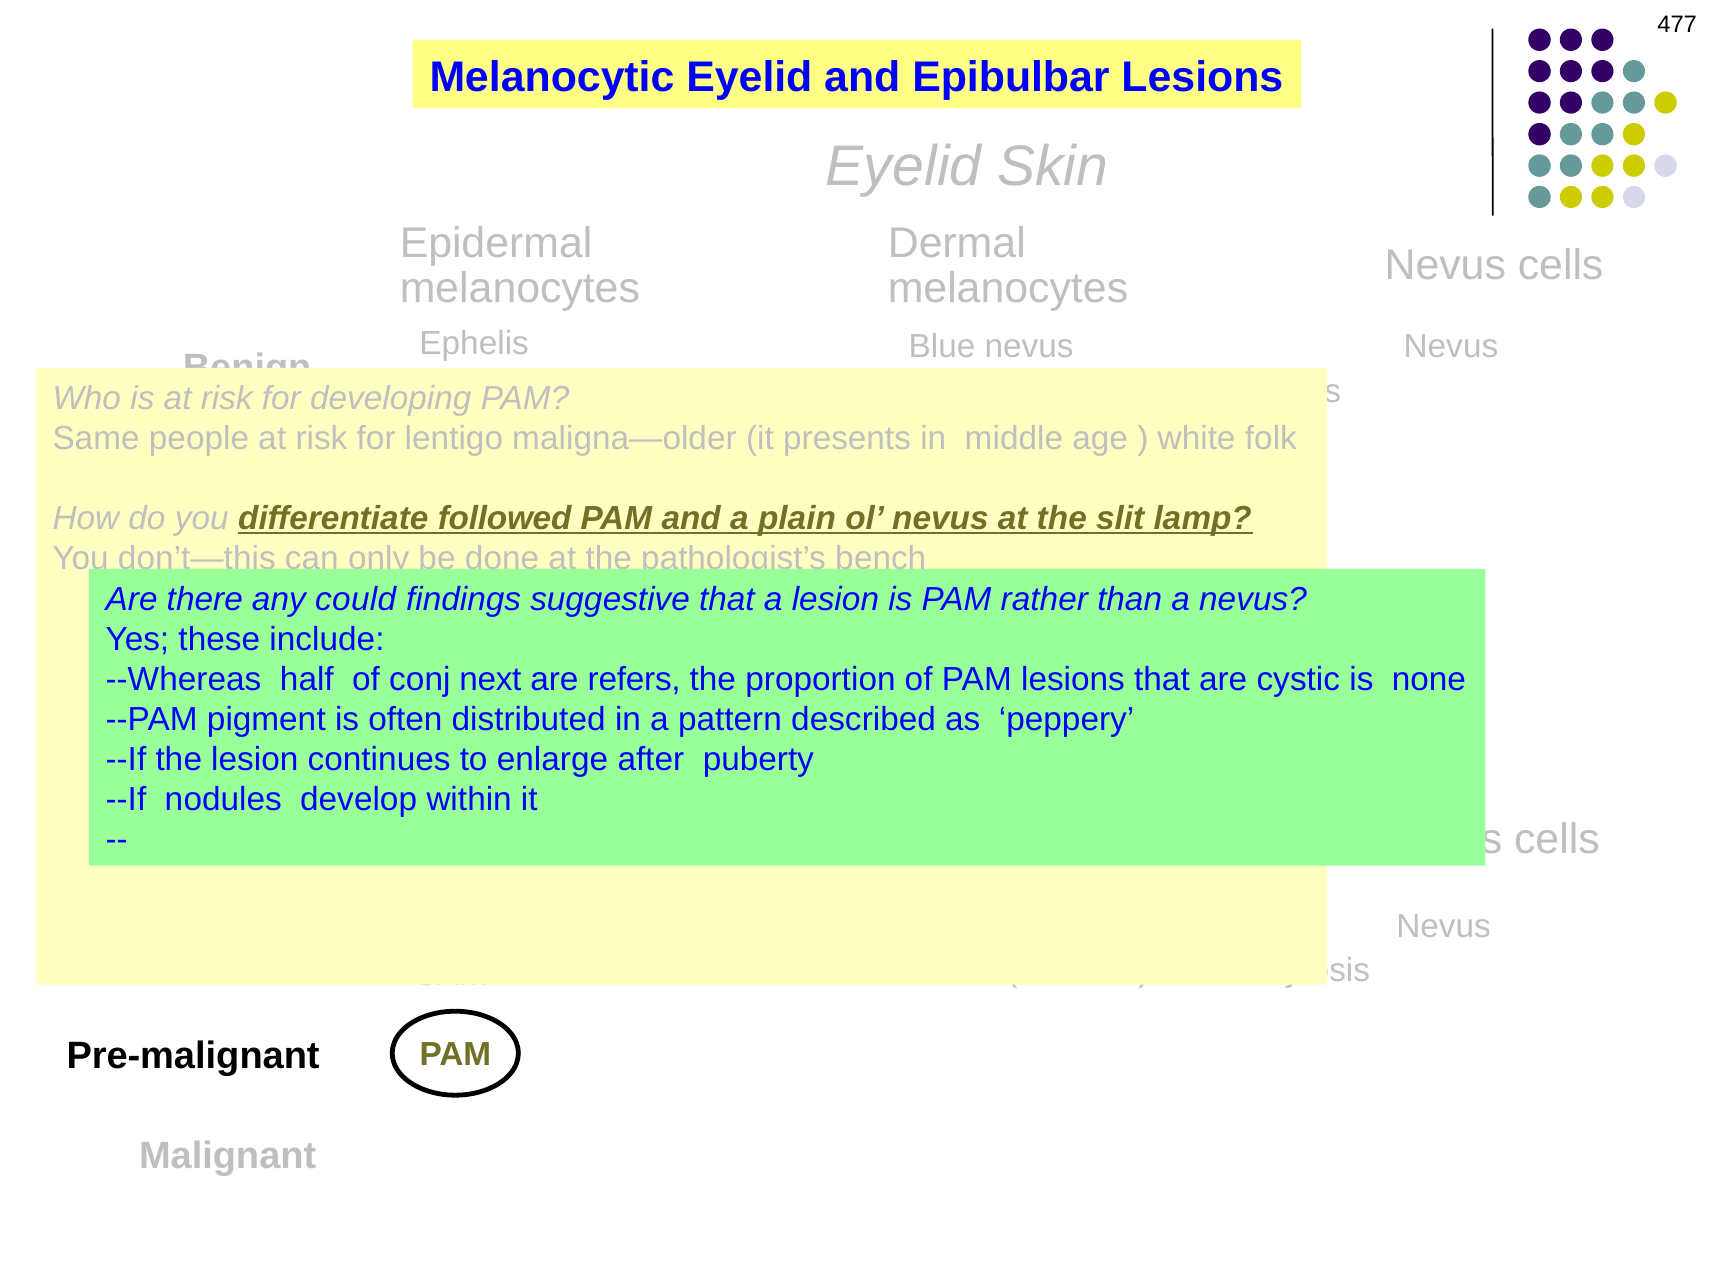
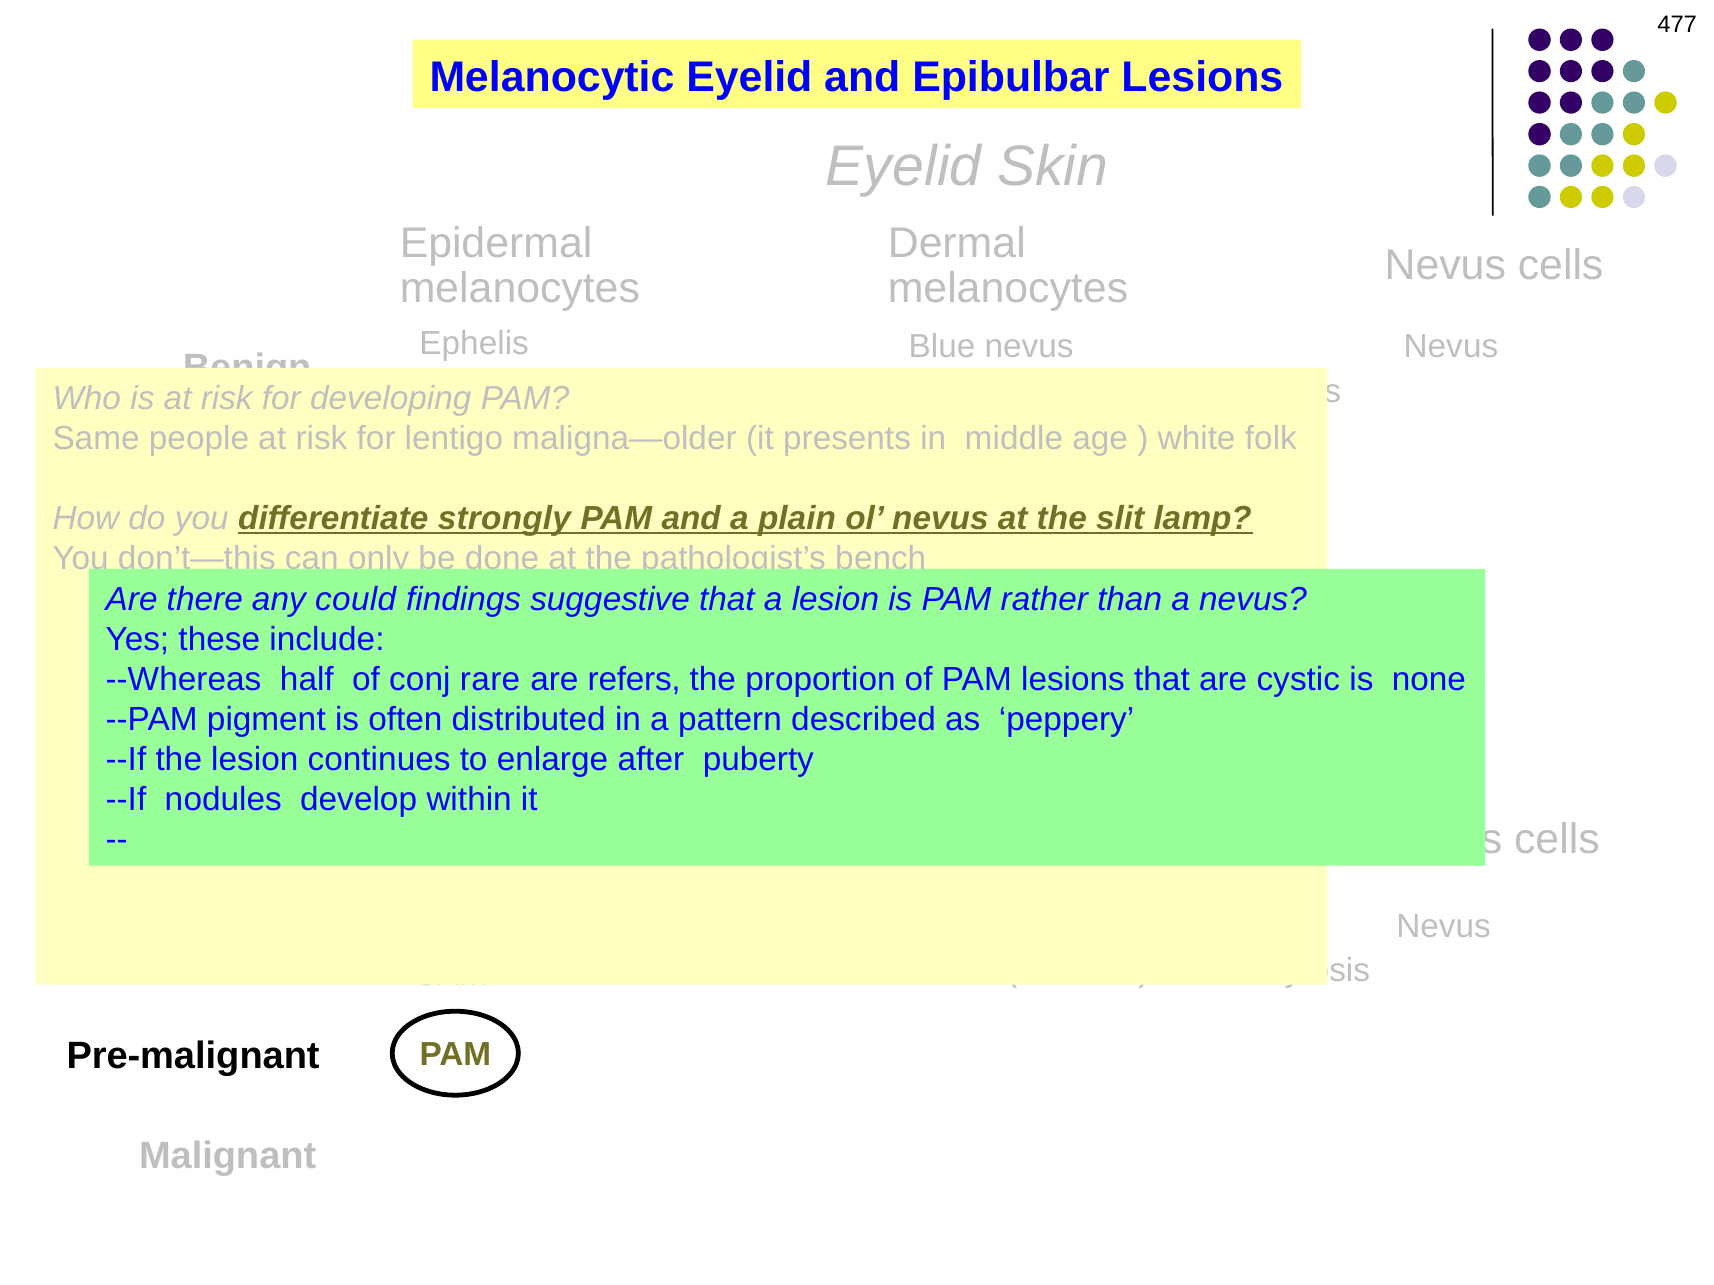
followed: followed -> strongly
next: next -> rare
